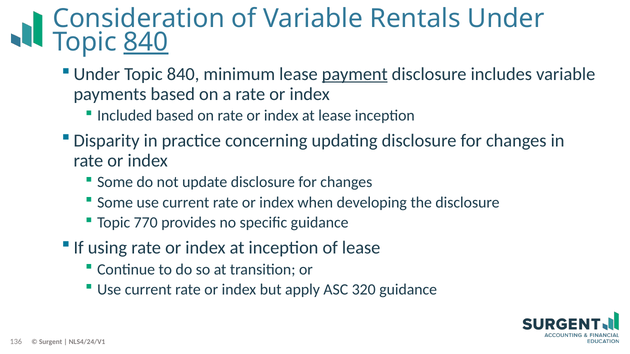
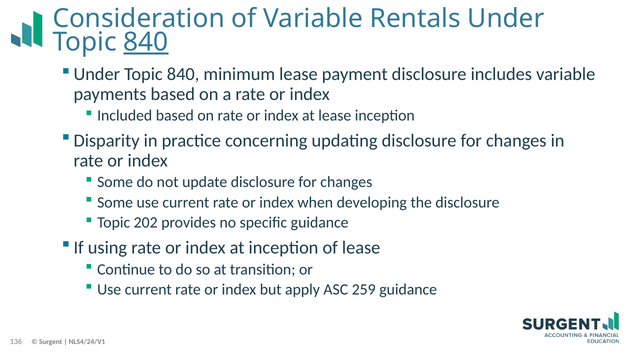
payment underline: present -> none
770: 770 -> 202
320: 320 -> 259
